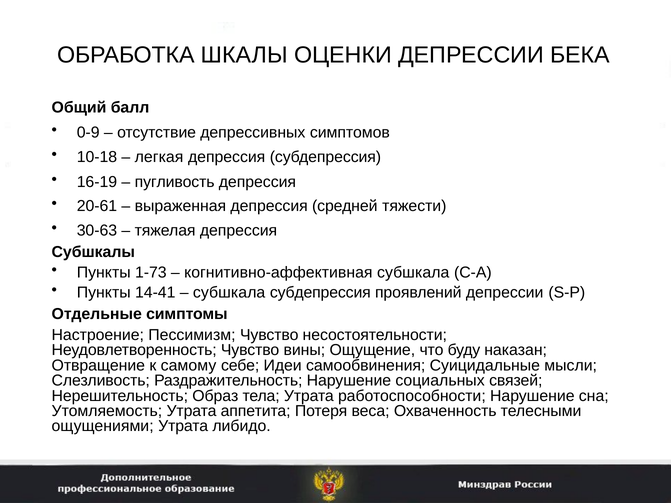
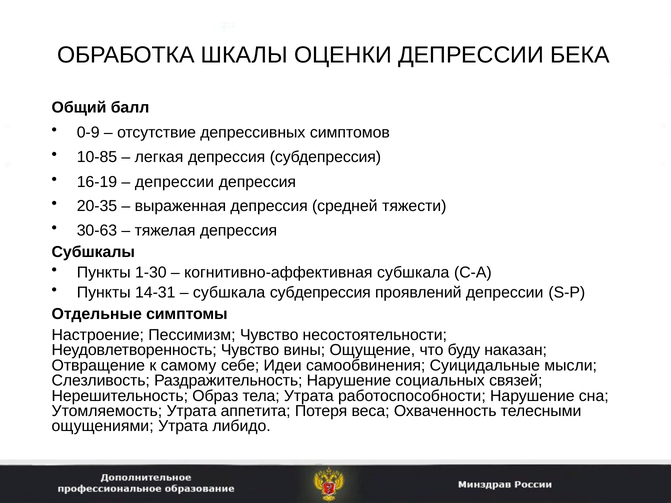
10-18: 10-18 -> 10-85
пугливость at (175, 182): пугливость -> депрессии
20-61: 20-61 -> 20-35
1-73: 1-73 -> 1-30
14-41: 14-41 -> 14-31
